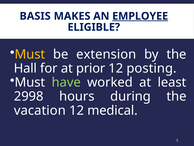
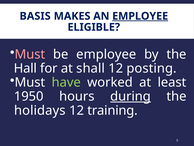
Must at (30, 54) colour: yellow -> pink
be extension: extension -> employee
prior: prior -> shall
2998: 2998 -> 1950
during underline: none -> present
vacation: vacation -> holidays
medical: medical -> training
